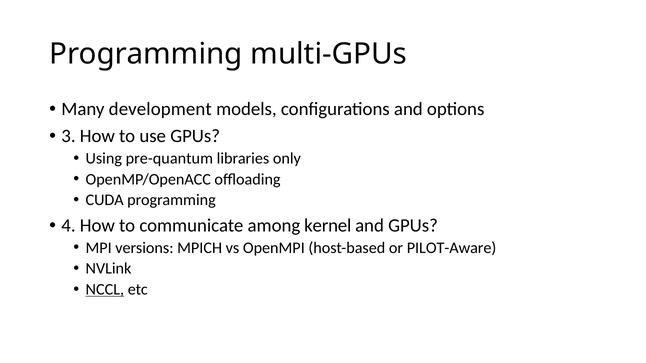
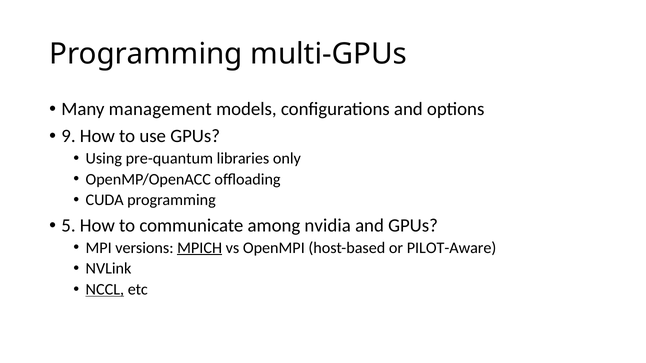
development: development -> management
3: 3 -> 9
4: 4 -> 5
kernel: kernel -> nvidia
MPICH underline: none -> present
